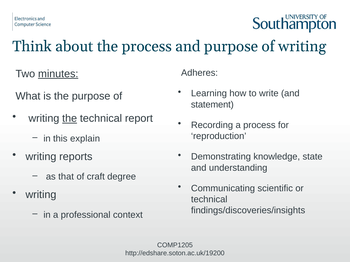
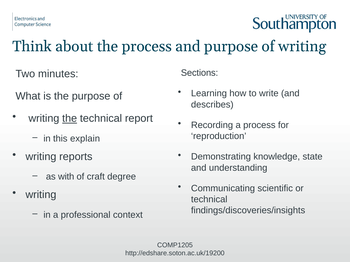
Adheres: Adheres -> Sections
minutes underline: present -> none
statement: statement -> describes
that: that -> with
